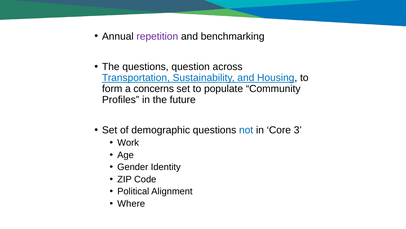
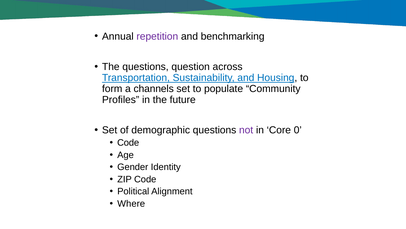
concerns: concerns -> channels
not colour: blue -> purple
3: 3 -> 0
Work at (128, 142): Work -> Code
